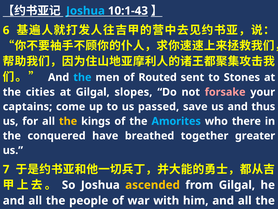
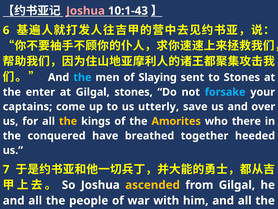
Joshua at (85, 11) colour: light blue -> pink
Routed: Routed -> Slaying
cities: cities -> enter
Gilgal slopes: slopes -> stones
forsake colour: pink -> light blue
passed: passed -> utterly
thus: thus -> over
Amorites colour: light blue -> yellow
greater: greater -> heeded
